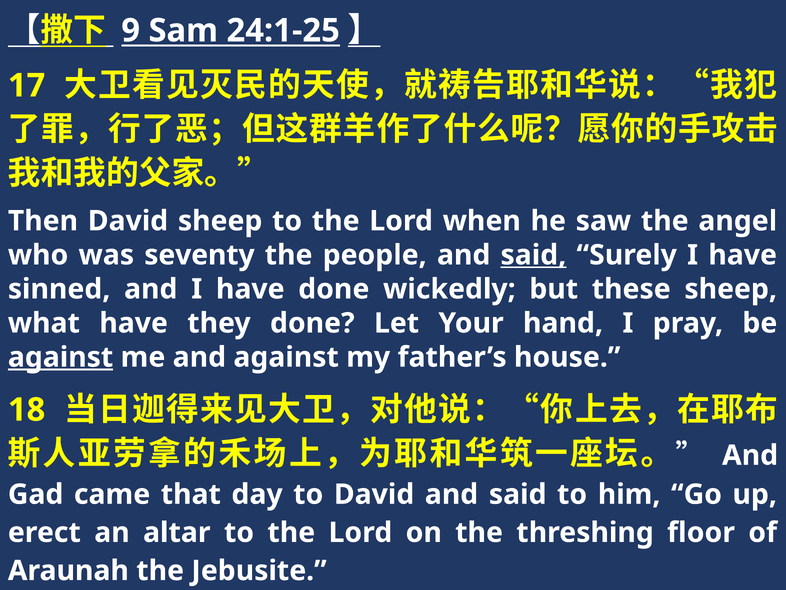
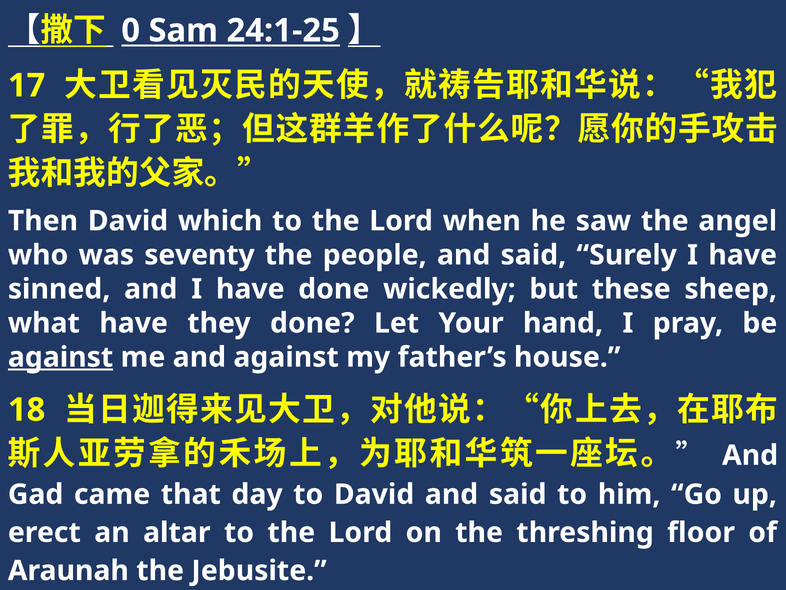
9: 9 -> 0
David sheep: sheep -> which
said at (533, 255) underline: present -> none
